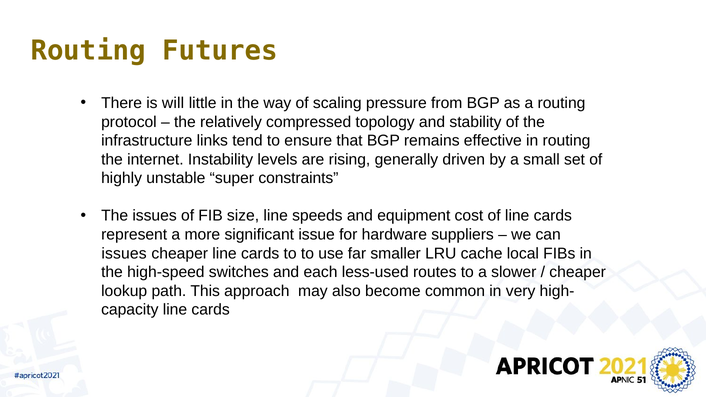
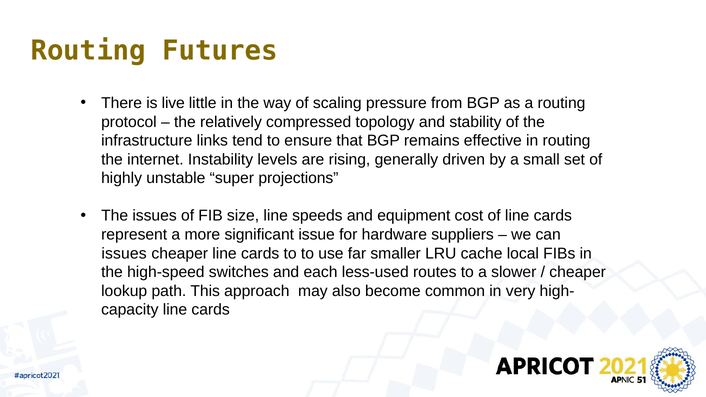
will: will -> live
constraints: constraints -> projections
